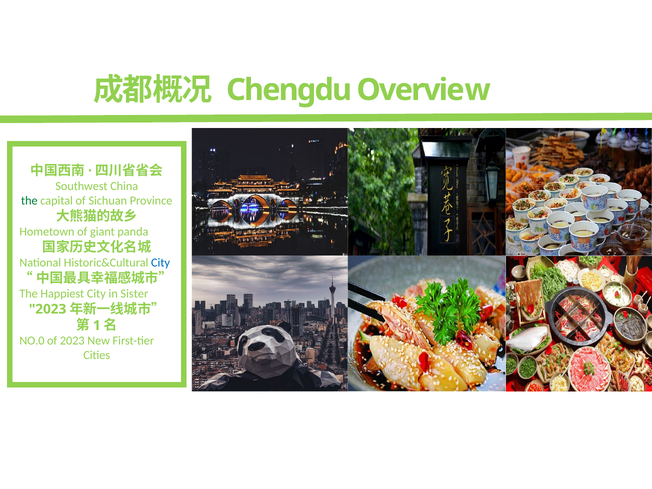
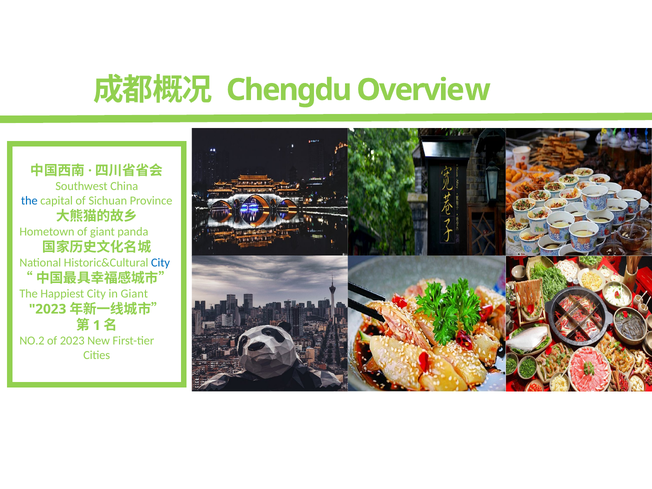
the at (29, 201) colour: green -> blue
in Sister: Sister -> Giant
NO.0: NO.0 -> NO.2
